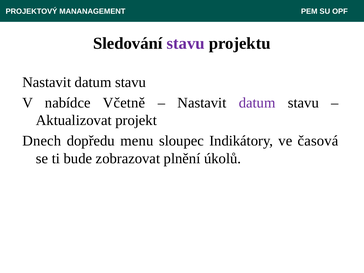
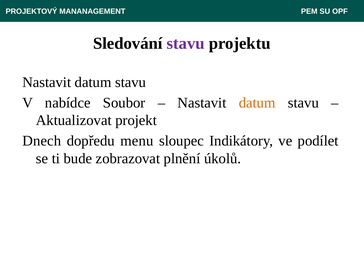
Včetně: Včetně -> Soubor
datum at (257, 103) colour: purple -> orange
časová: časová -> podílet
